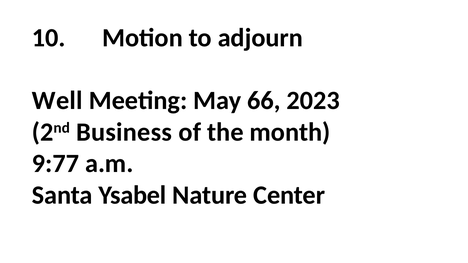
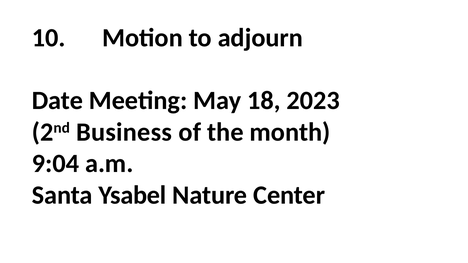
Well: Well -> Date
66: 66 -> 18
9:77: 9:77 -> 9:04
